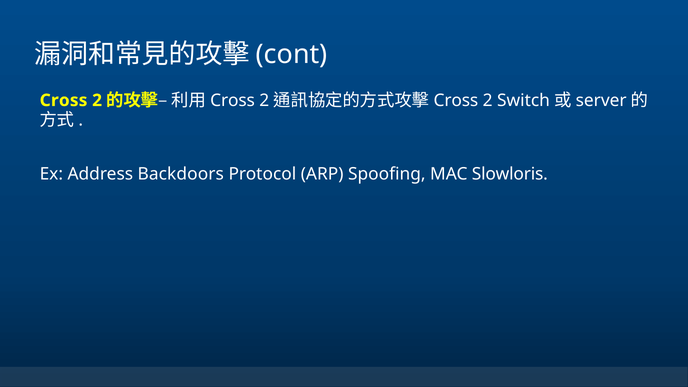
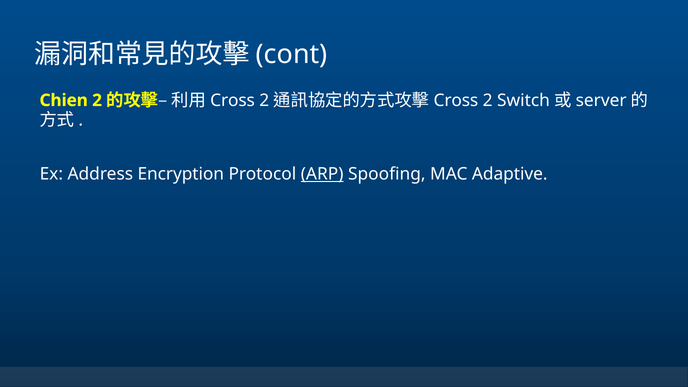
Cross at (64, 100): Cross -> Chien
Backdoors: Backdoors -> Encryption
ARP underline: none -> present
Slowloris: Slowloris -> Adaptive
